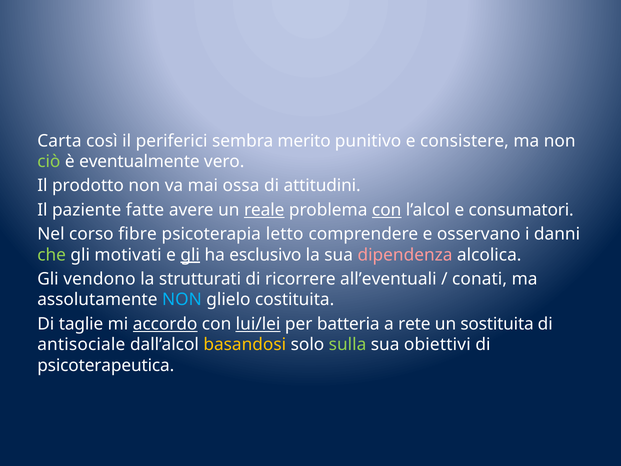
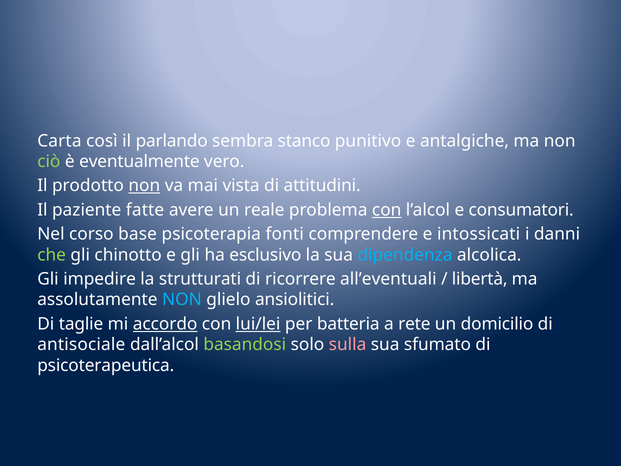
periferici: periferici -> parlando
merito: merito -> stanco
consistere: consistere -> antalgiche
non at (144, 186) underline: none -> present
ossa: ossa -> vista
reale underline: present -> none
fibre: fibre -> base
letto: letto -> fonti
osservano: osservano -> intossicati
motivati: motivati -> chinotto
gli at (190, 255) underline: present -> none
dipendenza colour: pink -> light blue
vendono: vendono -> impedire
conati: conati -> libertà
costituita: costituita -> ansiolitici
sostituita: sostituita -> domicilio
basandosi colour: yellow -> light green
sulla colour: light green -> pink
obiettivi: obiettivi -> sfumato
